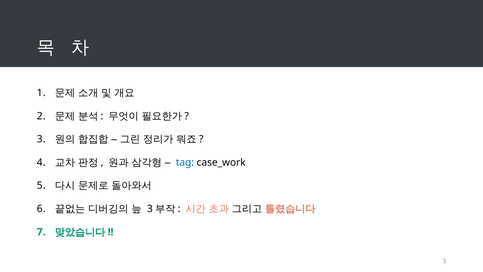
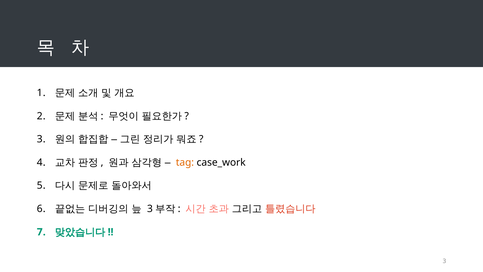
tag colour: blue -> orange
